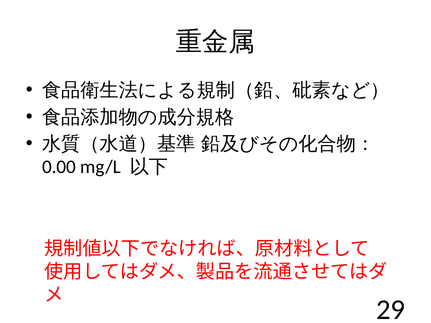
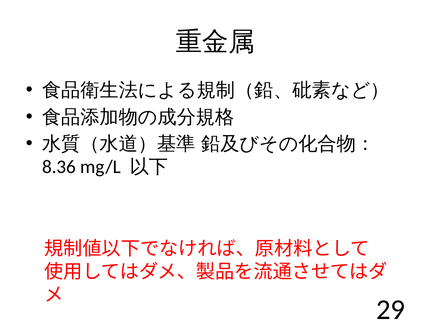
0.00: 0.00 -> 8.36
